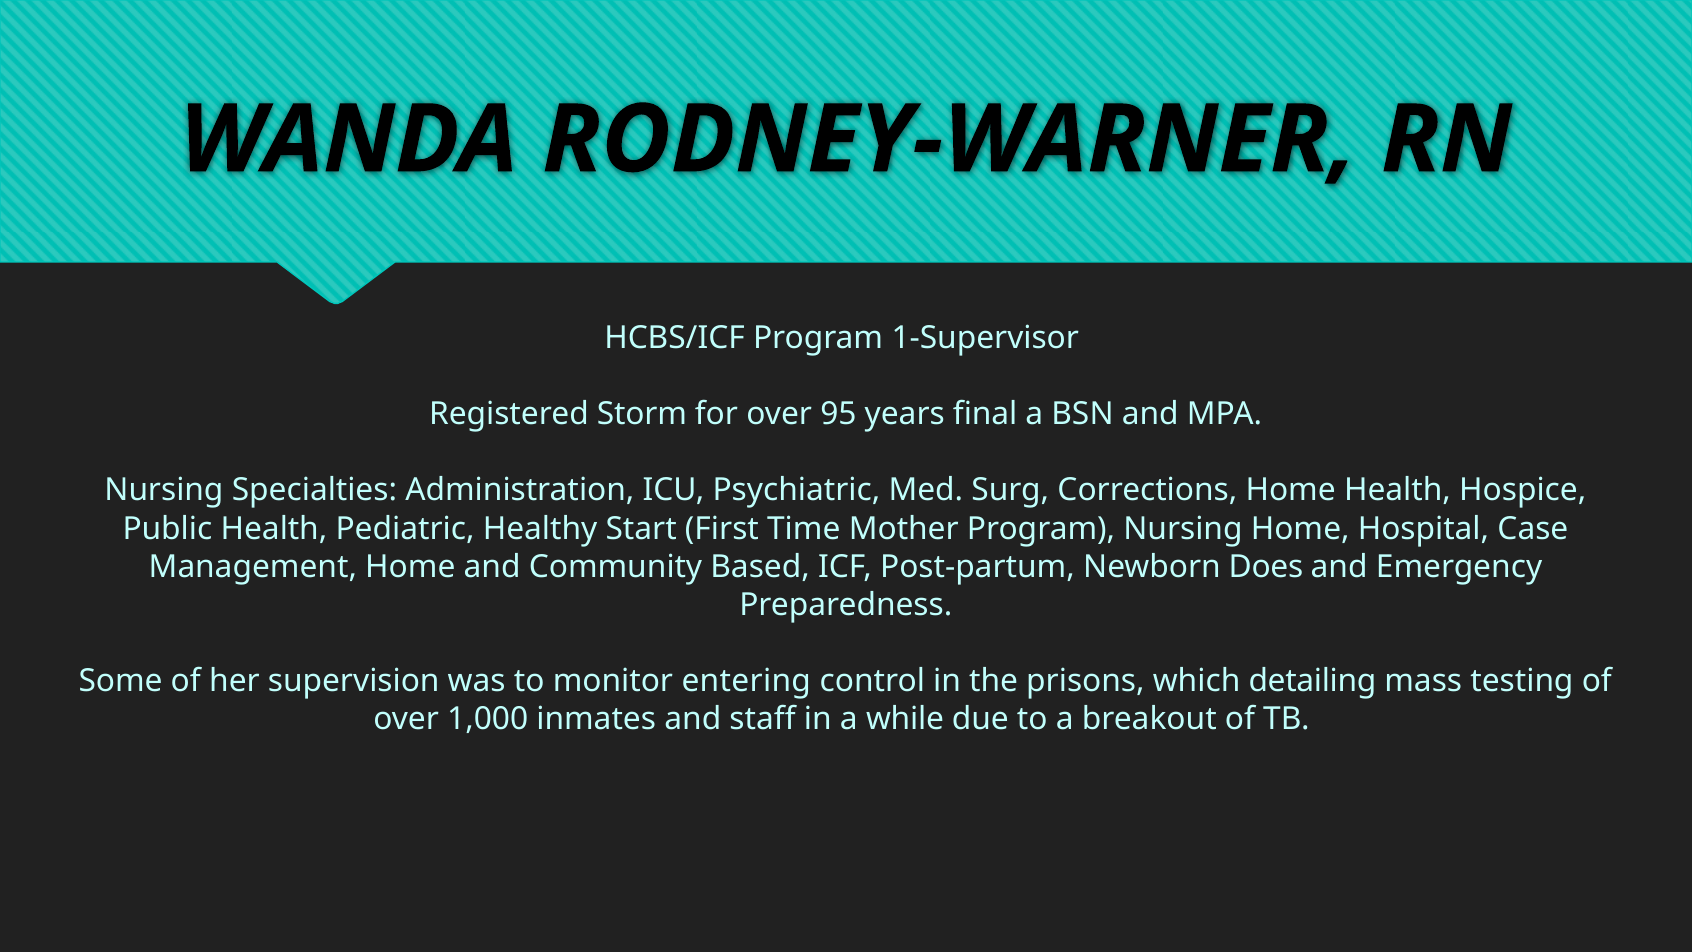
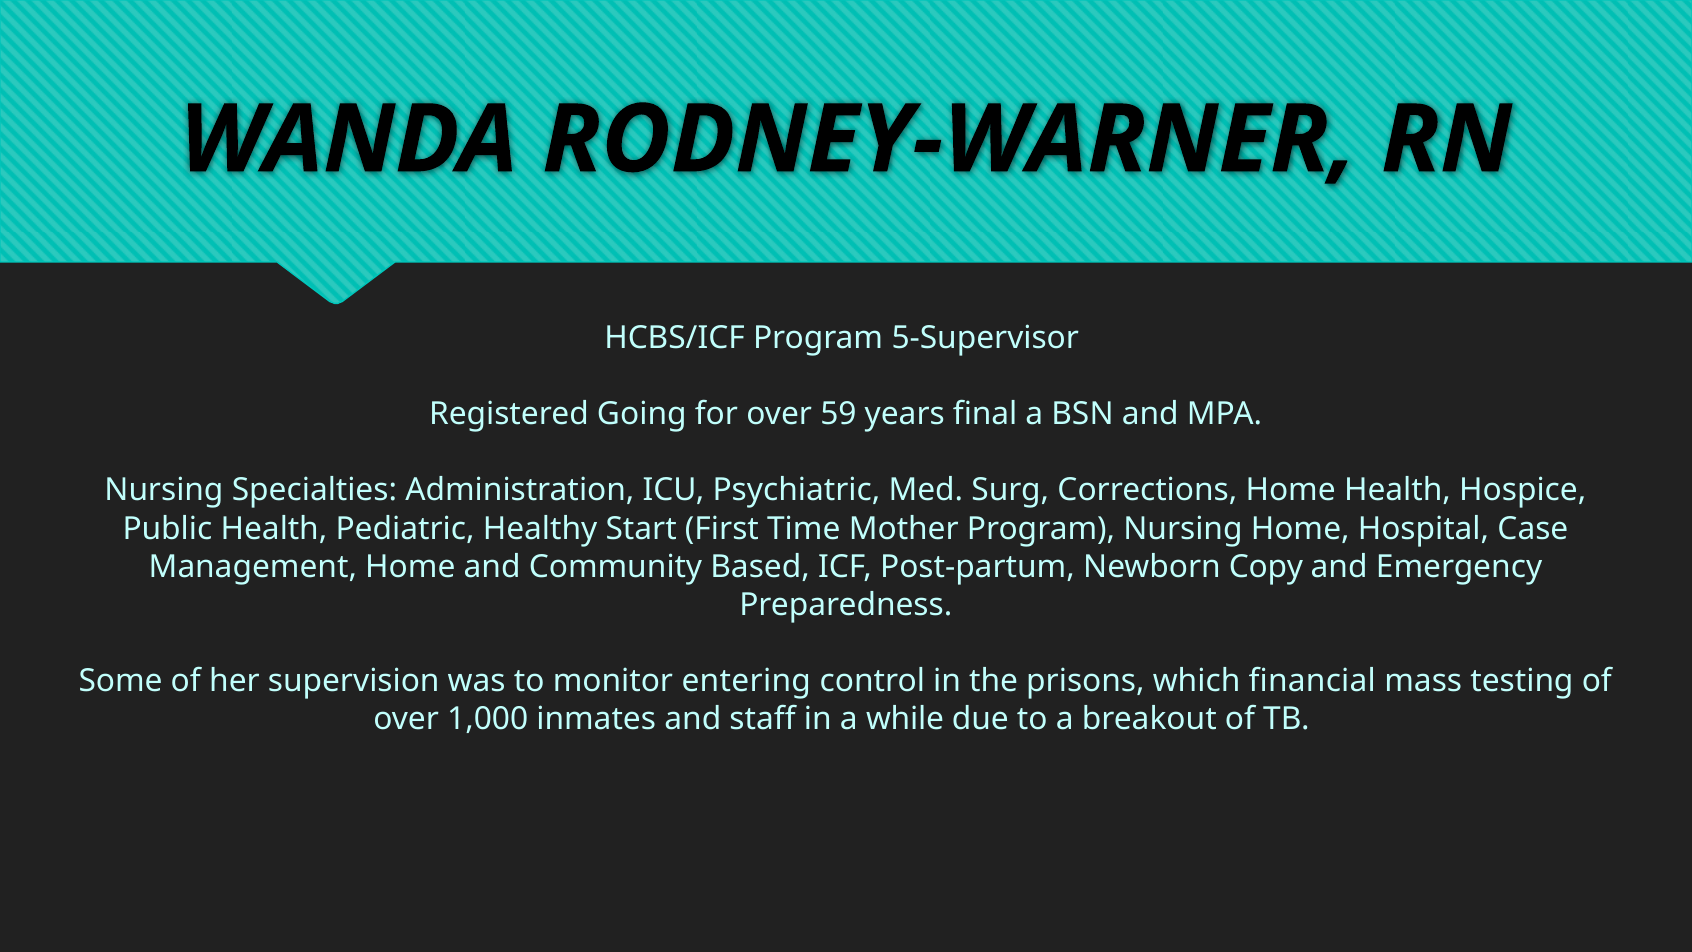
1-Supervisor: 1-Supervisor -> 5-Supervisor
Storm: Storm -> Going
95: 95 -> 59
Does: Does -> Copy
detailing: detailing -> financial
